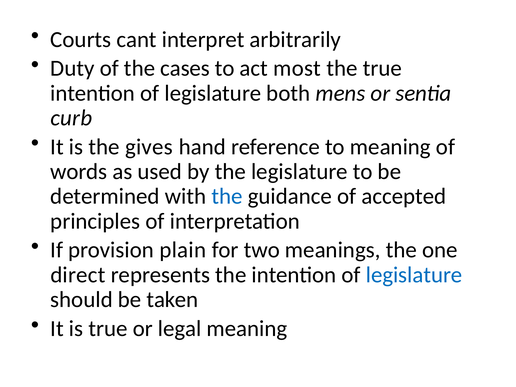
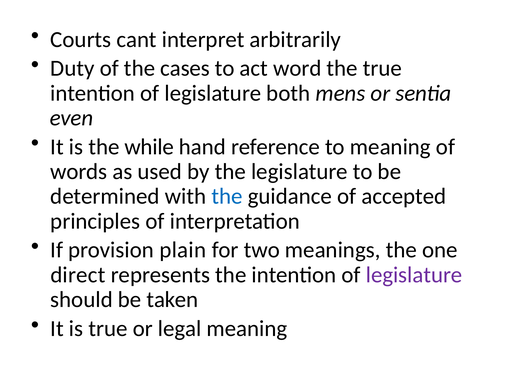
most: most -> word
curb: curb -> even
gives: gives -> while
legislature at (414, 275) colour: blue -> purple
